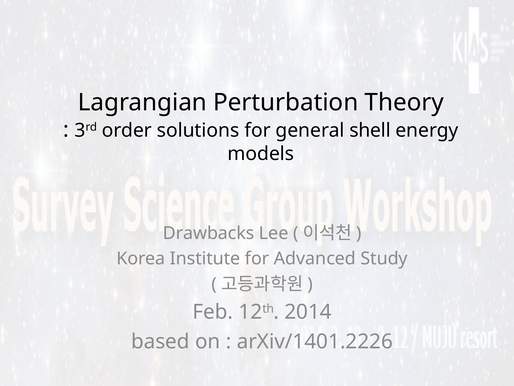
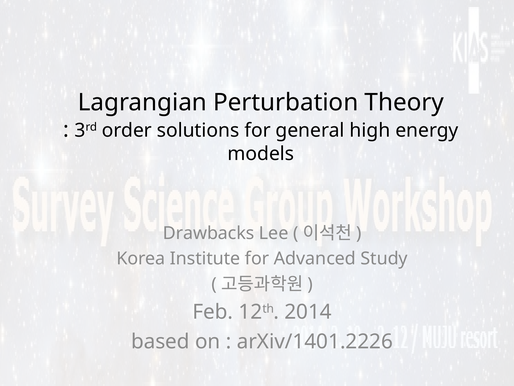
shell: shell -> high
